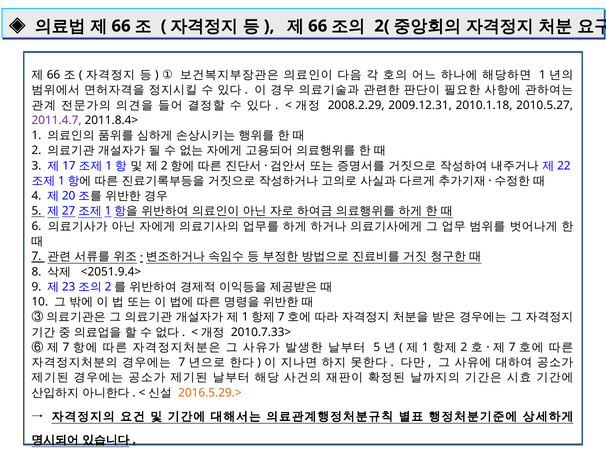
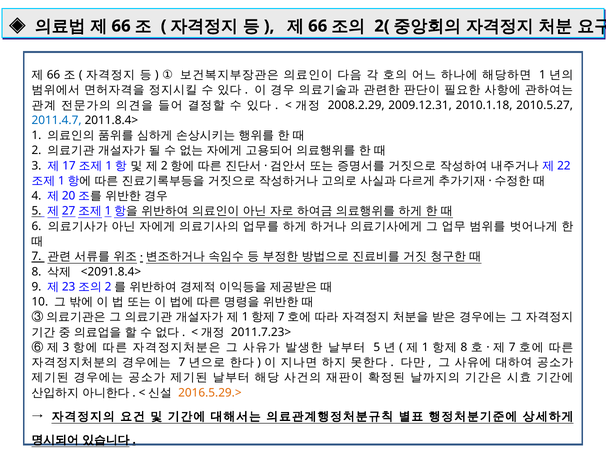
2011.4.7 colour: purple -> blue
<2051.9.4>: <2051.9.4> -> <2091.8.4>
2010.7.33>: 2010.7.33> -> 2011.7.23>
7 at (66, 348): 7 -> 3
2 at (464, 348): 2 -> 8
